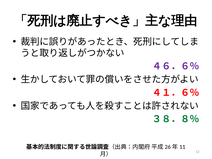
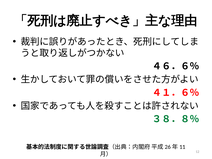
４６．６％ colour: purple -> black
